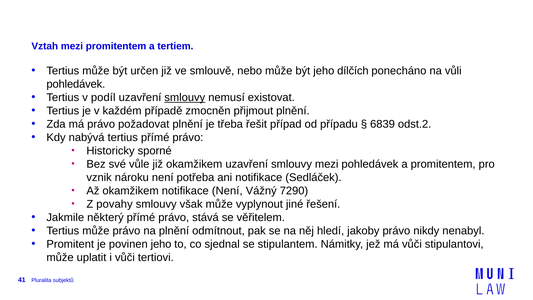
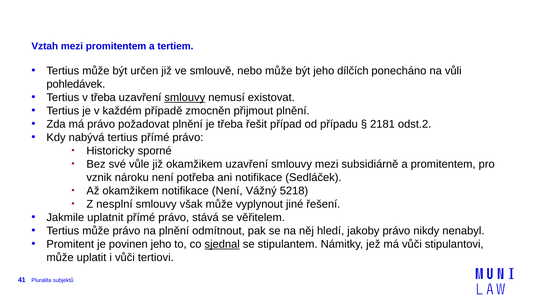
v podíl: podíl -> třeba
6839: 6839 -> 2181
mezi pohledávek: pohledávek -> subsidiárně
7290: 7290 -> 5218
povahy: povahy -> nesplní
některý: některý -> uplatnit
sjednal underline: none -> present
